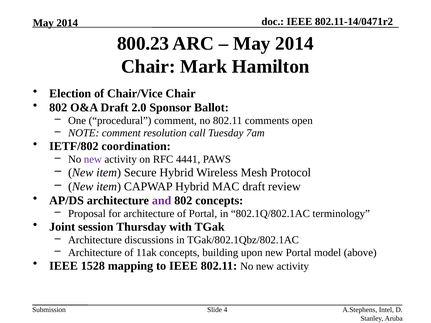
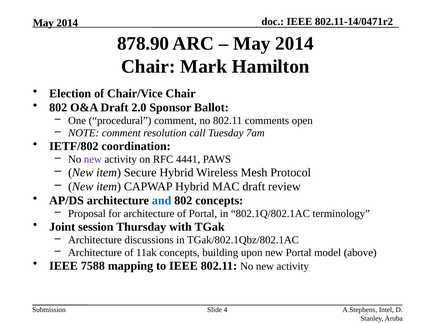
800.23: 800.23 -> 878.90
and colour: purple -> blue
1528: 1528 -> 7588
